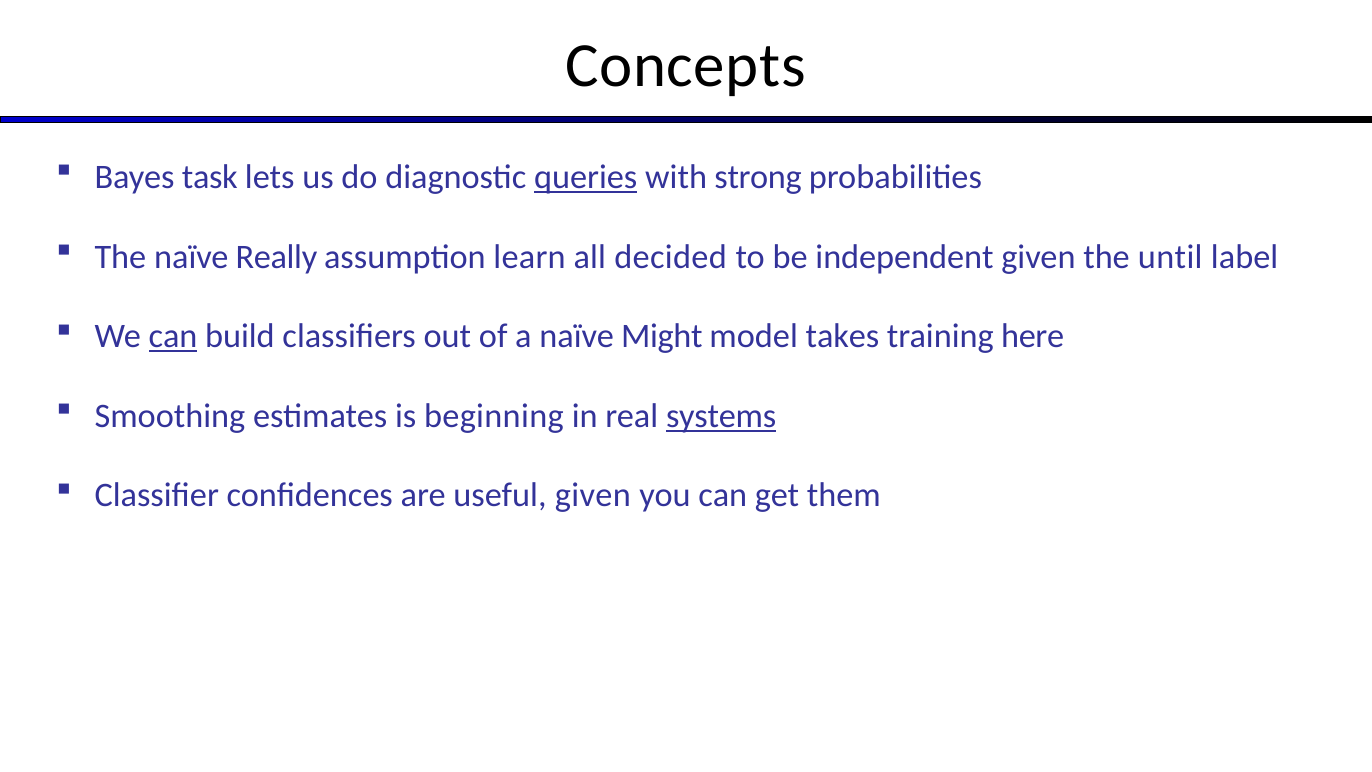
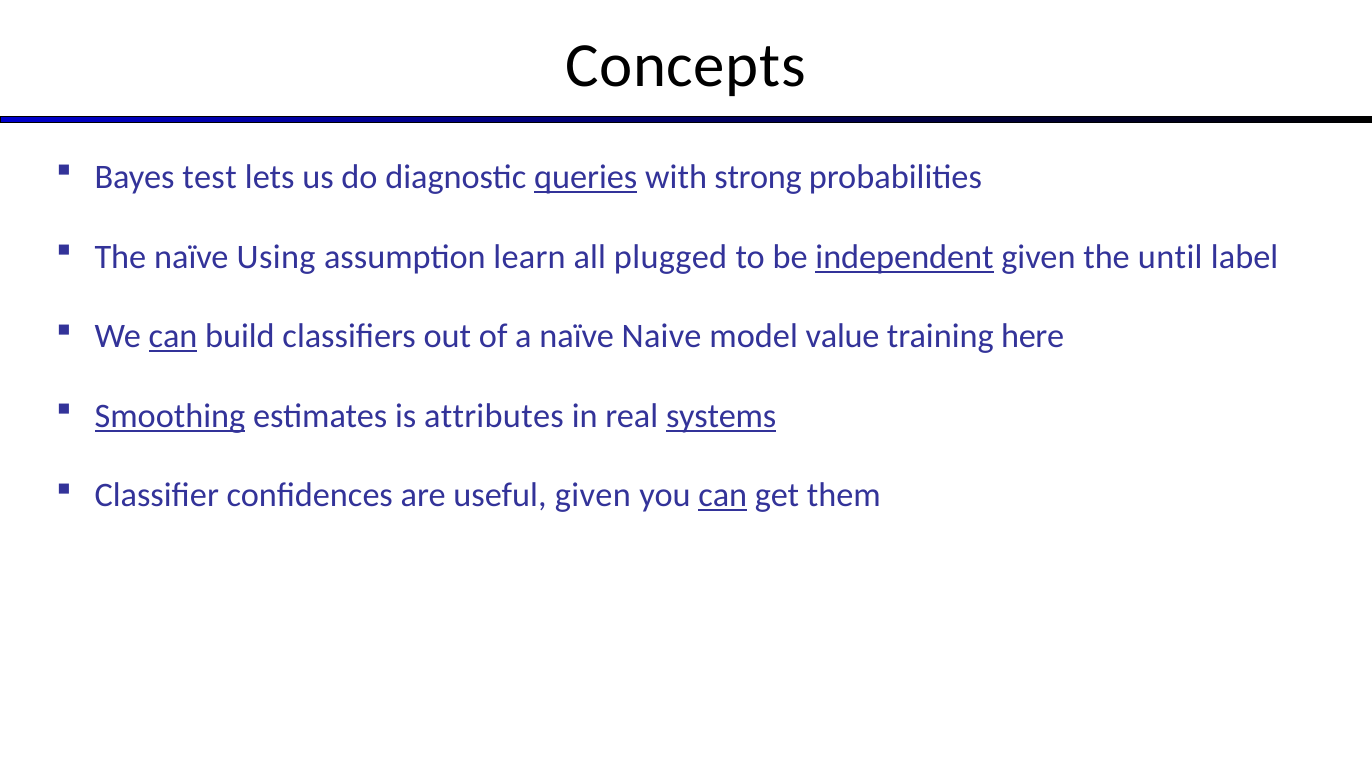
task: task -> test
Really: Really -> Using
decided: decided -> plugged
independent underline: none -> present
Might: Might -> Naive
takes: takes -> value
Smoothing underline: none -> present
beginning: beginning -> attributes
can at (723, 495) underline: none -> present
